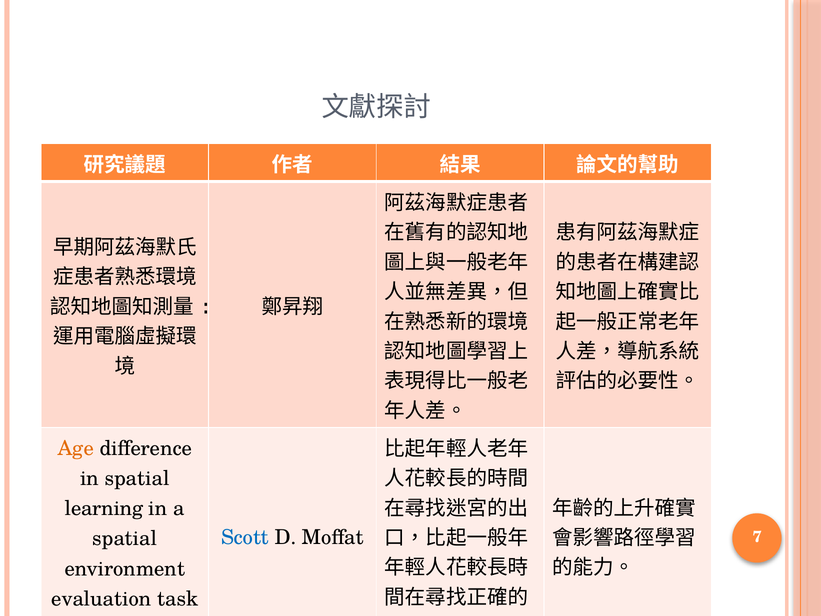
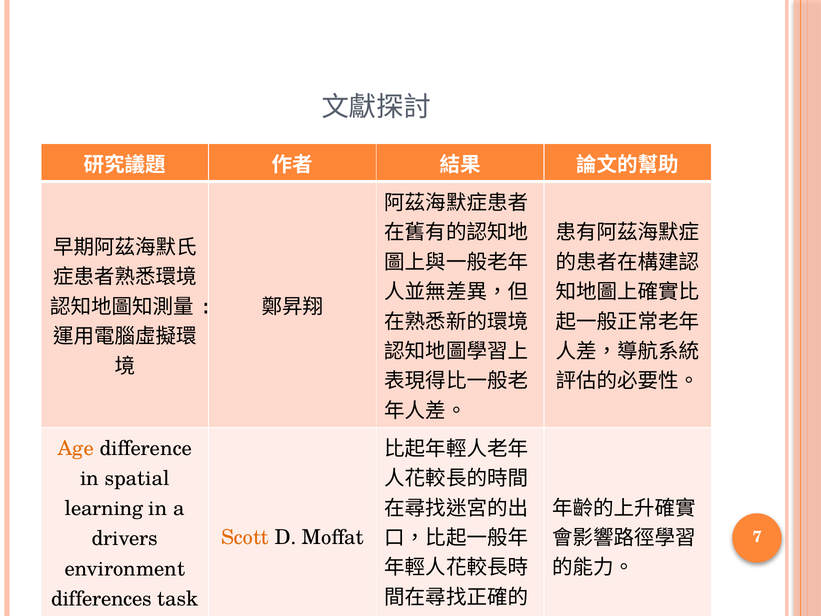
Scott colour: blue -> orange
spatial at (125, 538): spatial -> drivers
evaluation: evaluation -> differences
